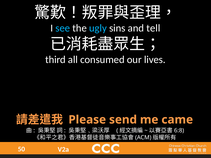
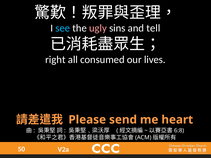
ugly colour: light blue -> pink
third: third -> right
came: came -> heart
